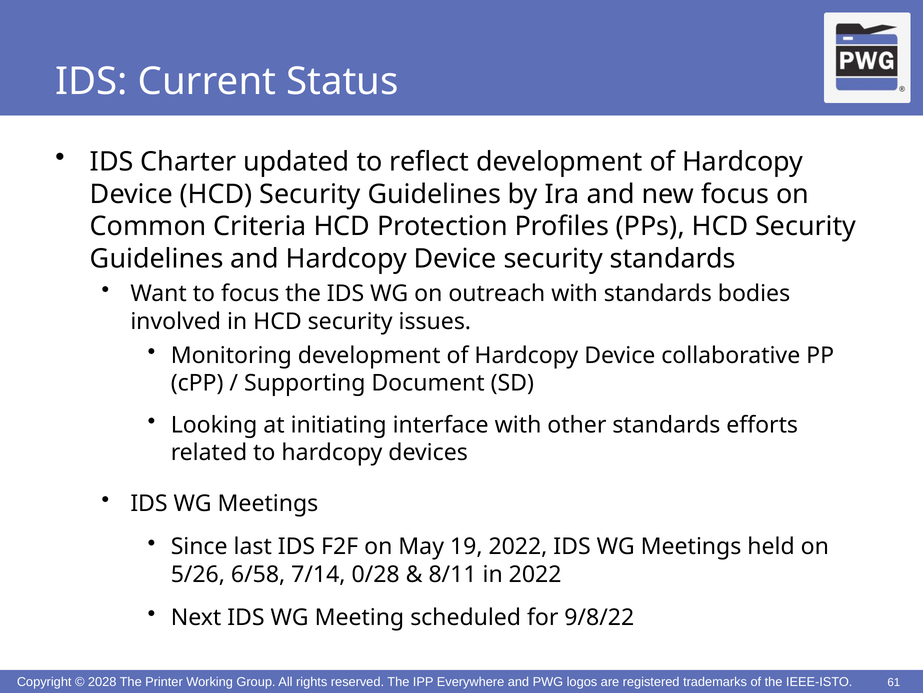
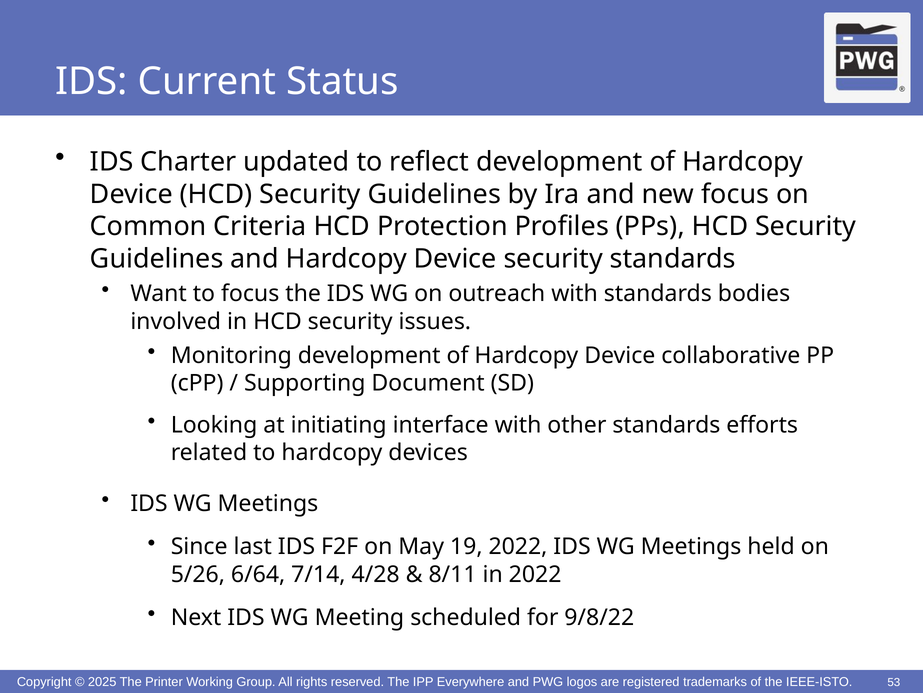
6/58: 6/58 -> 6/64
0/28: 0/28 -> 4/28
2028: 2028 -> 2025
61: 61 -> 53
